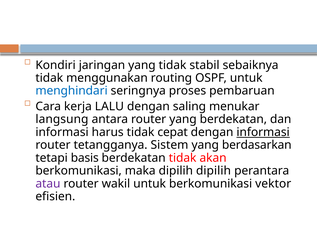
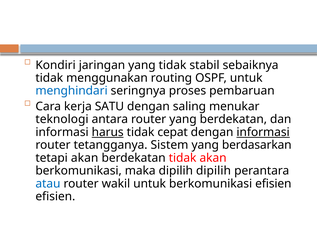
LALU: LALU -> SATU
langsung: langsung -> teknologi
harus underline: none -> present
tetapi basis: basis -> akan
atau colour: purple -> blue
berkomunikasi vektor: vektor -> efisien
